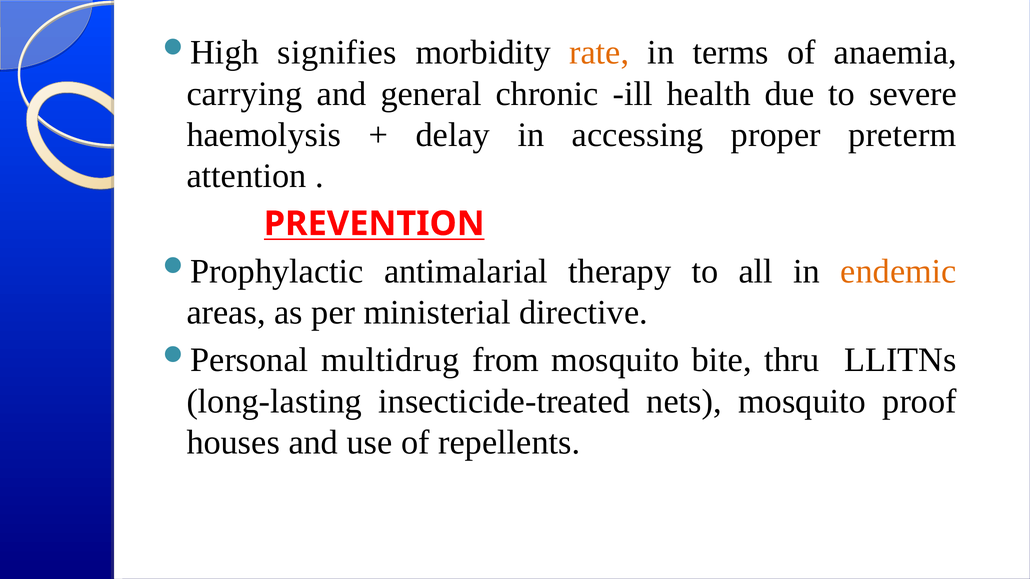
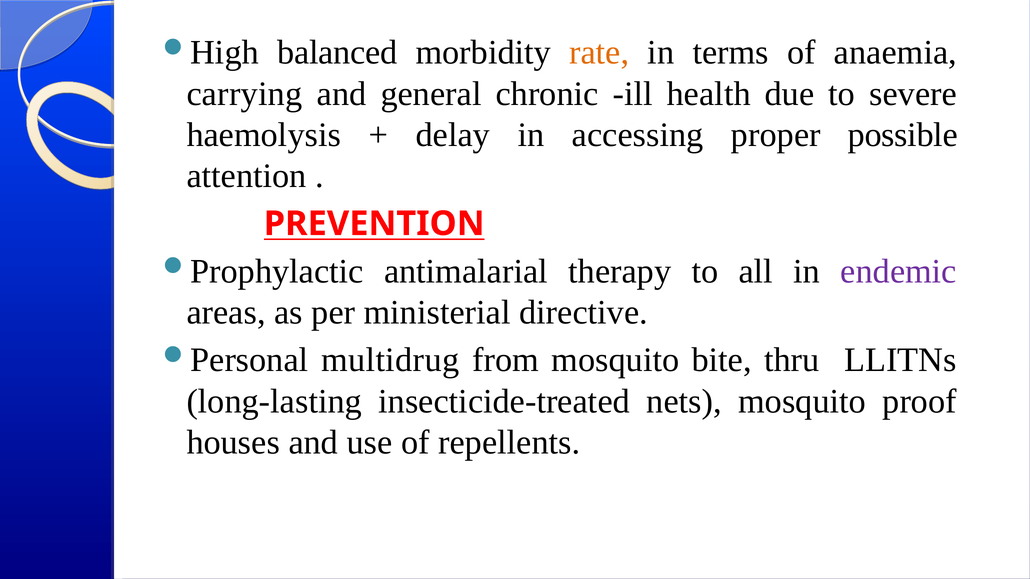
signifies: signifies -> balanced
preterm: preterm -> possible
endemic colour: orange -> purple
